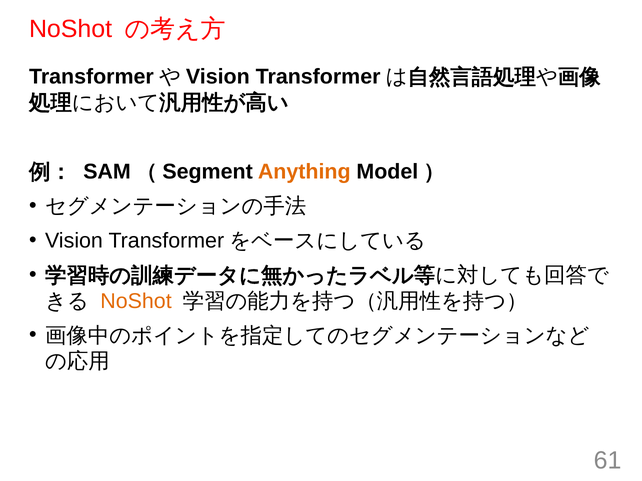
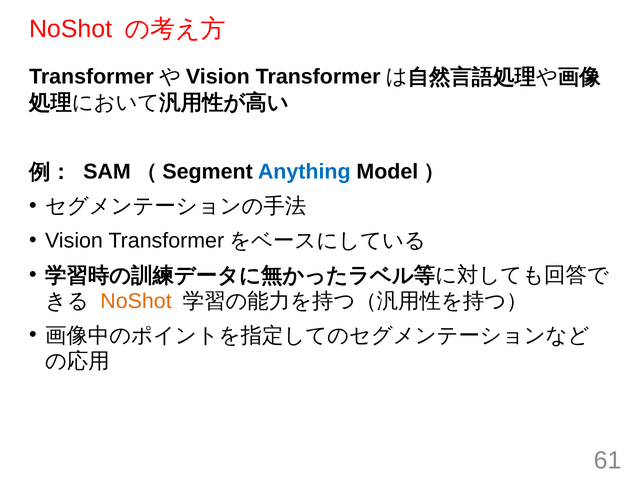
Anything colour: orange -> blue
